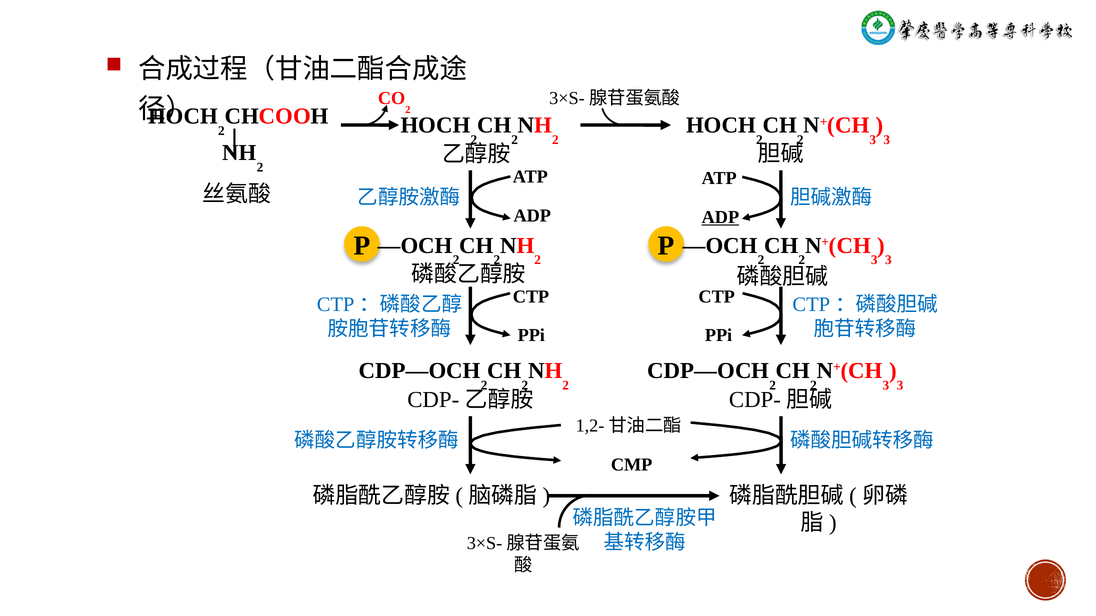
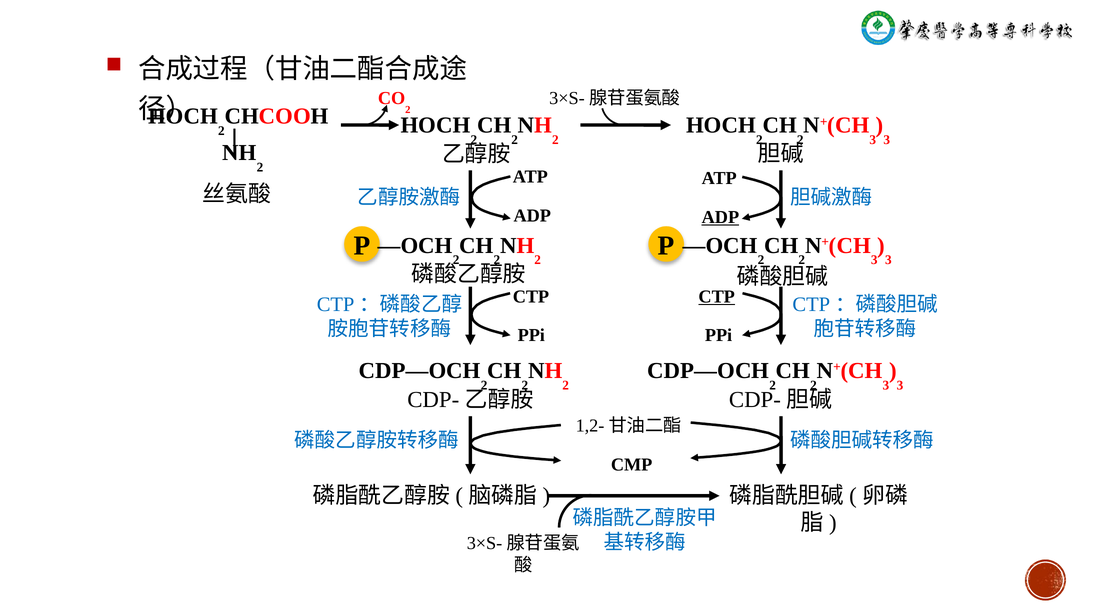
CTP at (717, 297) underline: none -> present
